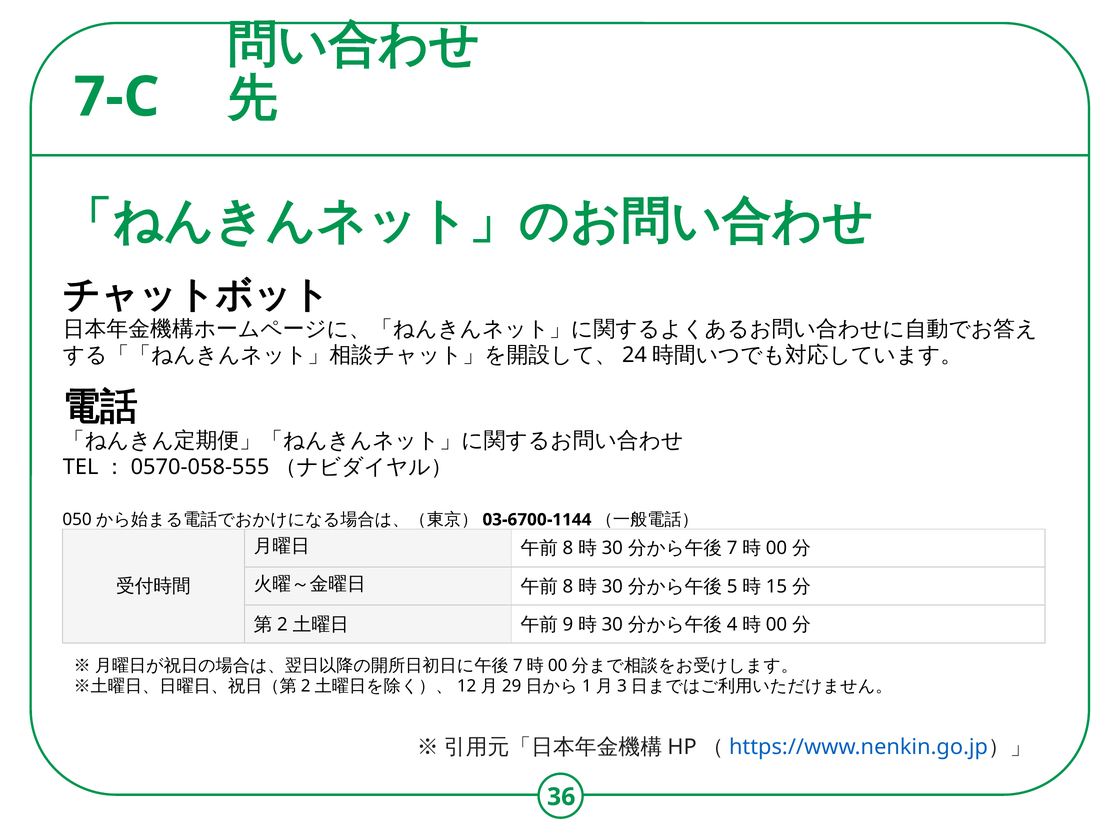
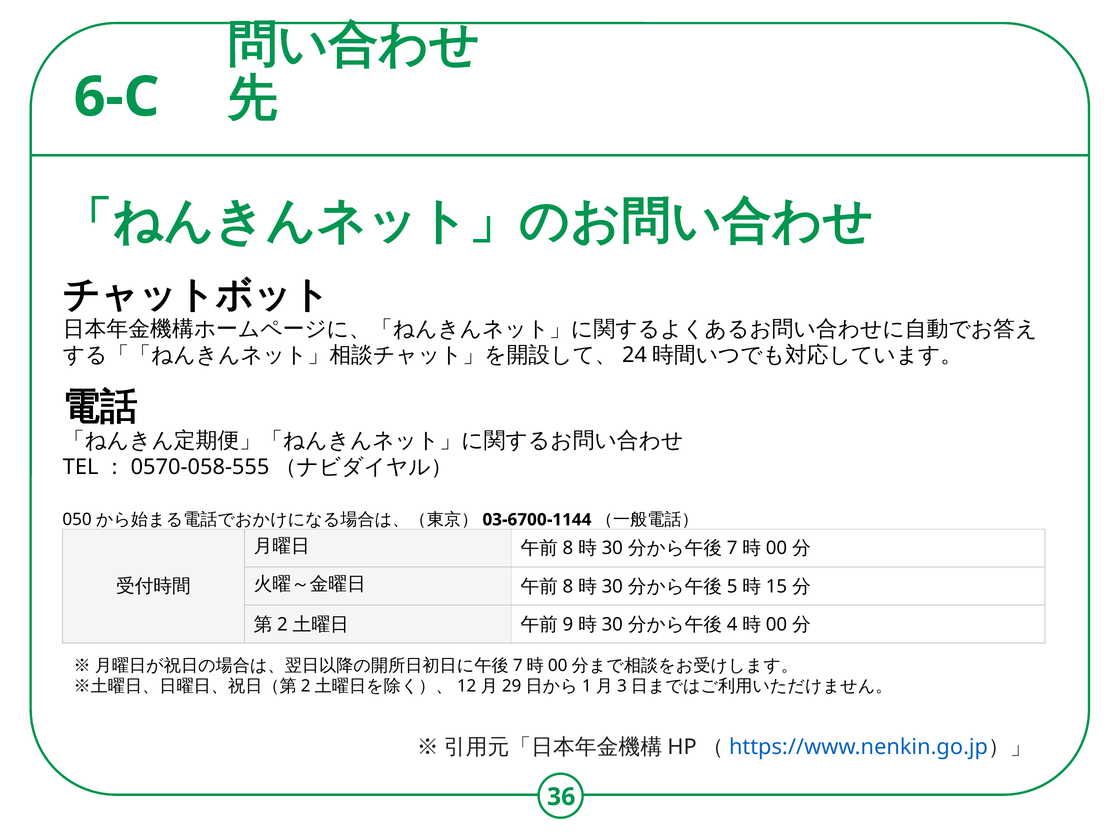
7-C: 7-C -> 6-C
